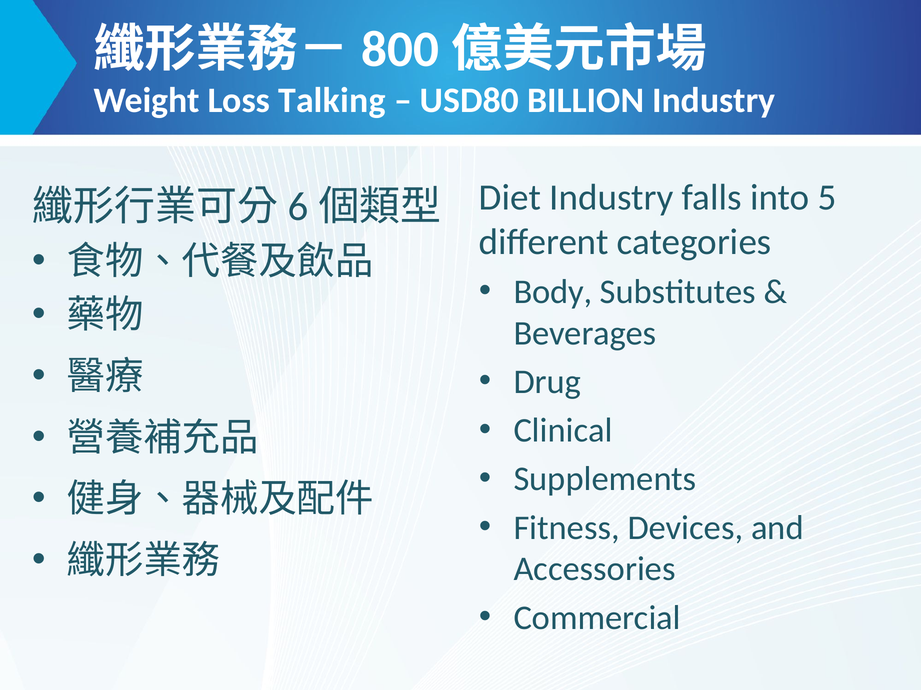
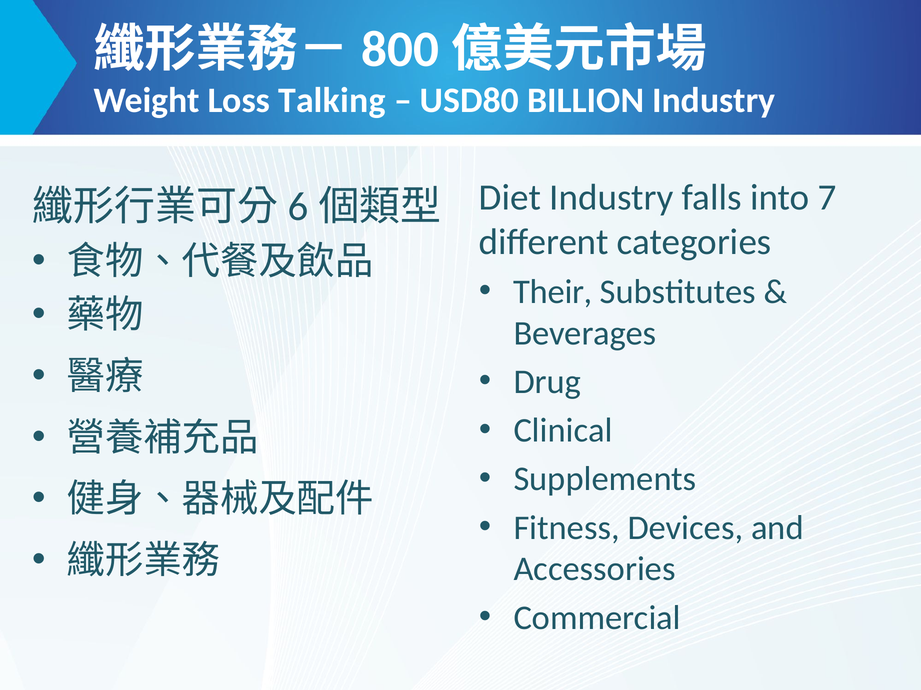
5: 5 -> 7
Body: Body -> Their
